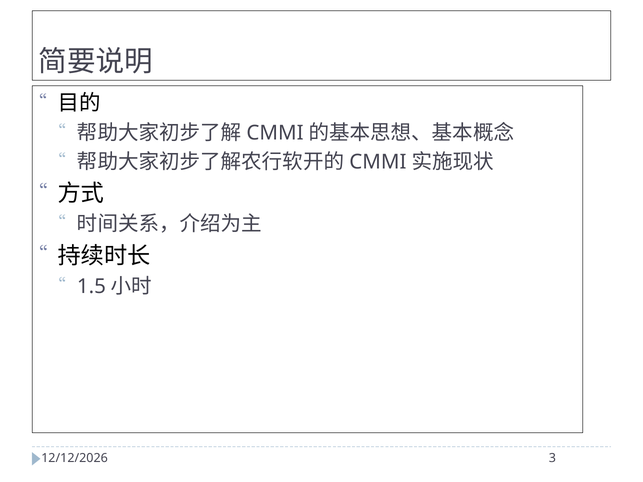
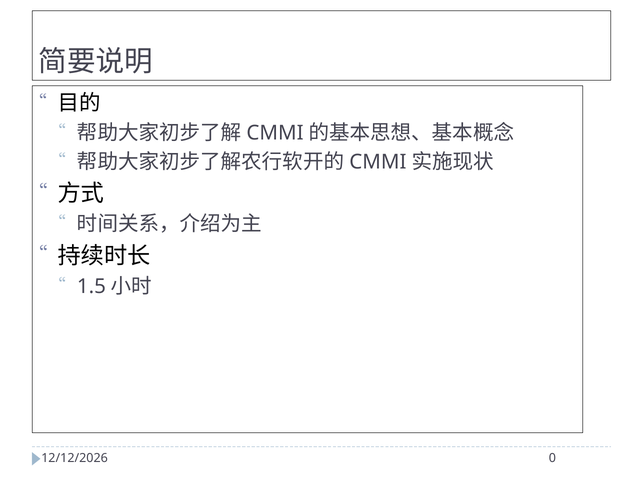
3: 3 -> 0
